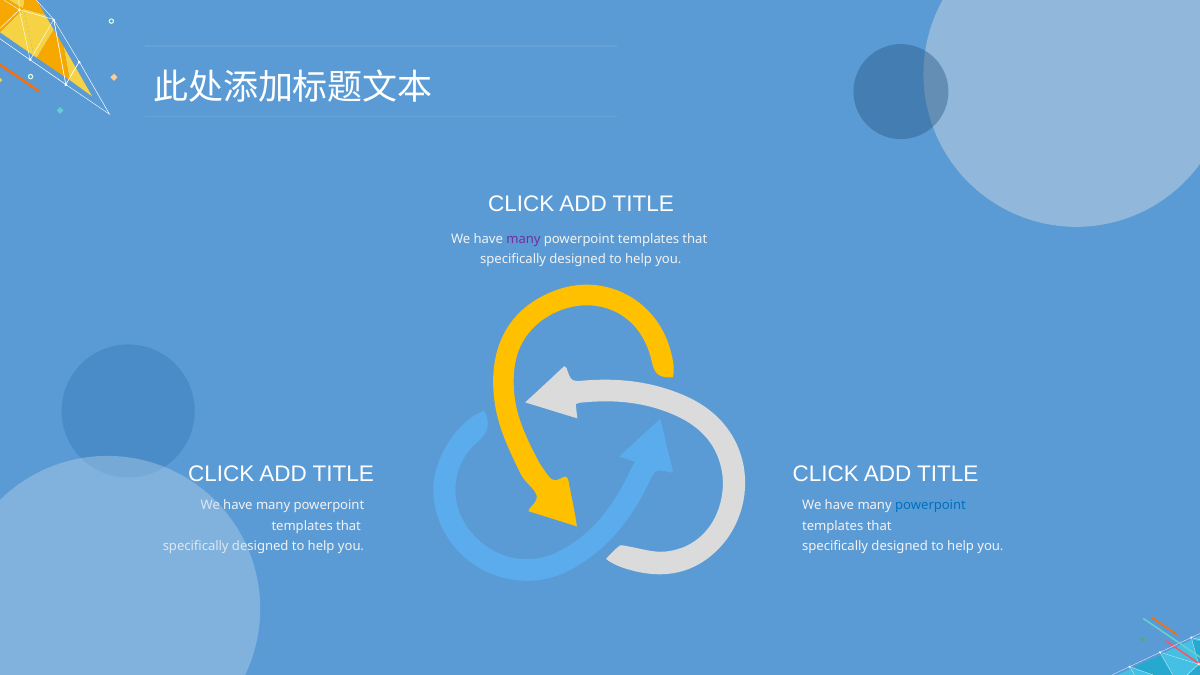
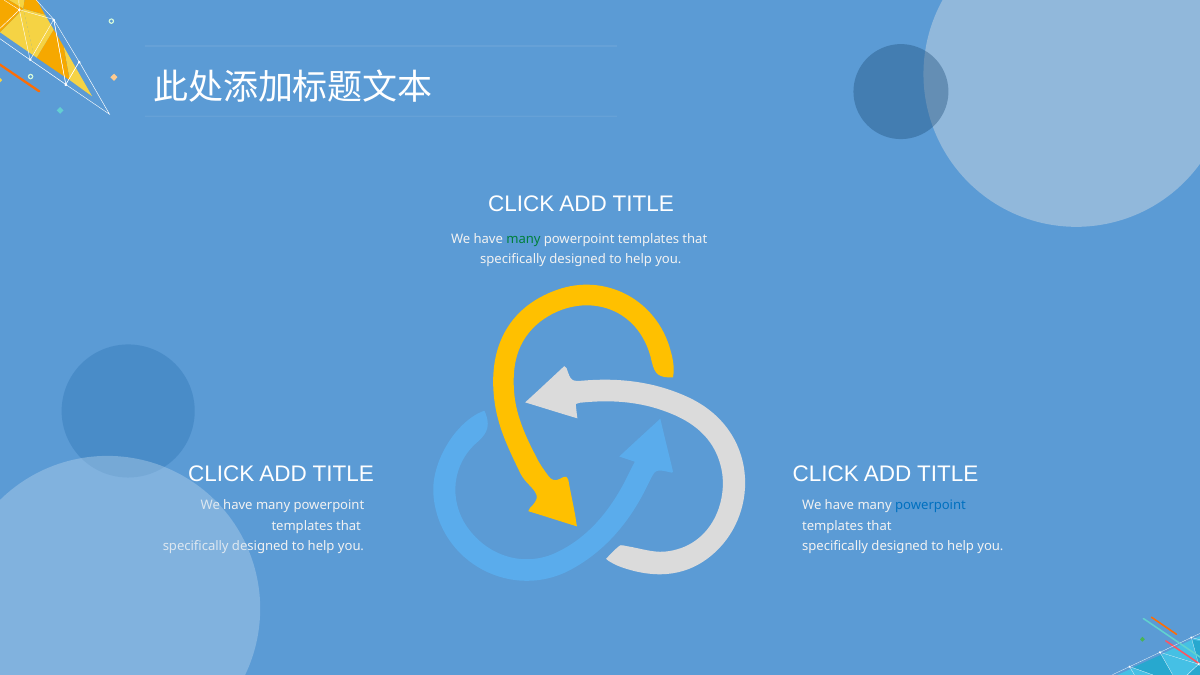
many at (523, 239) colour: purple -> green
